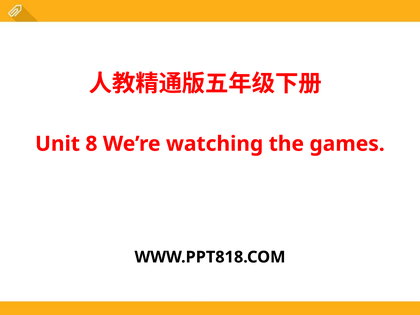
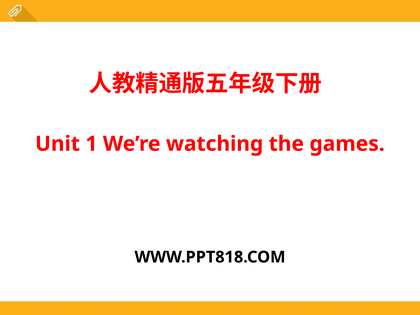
8: 8 -> 1
